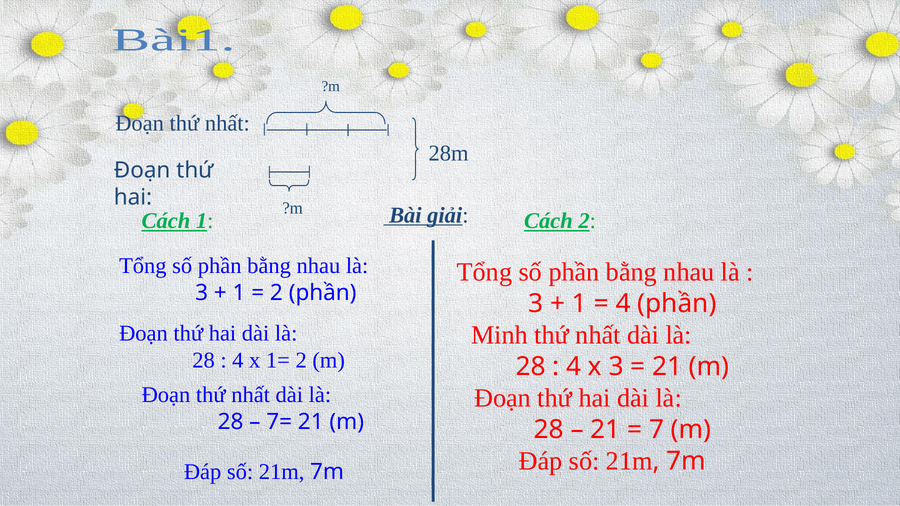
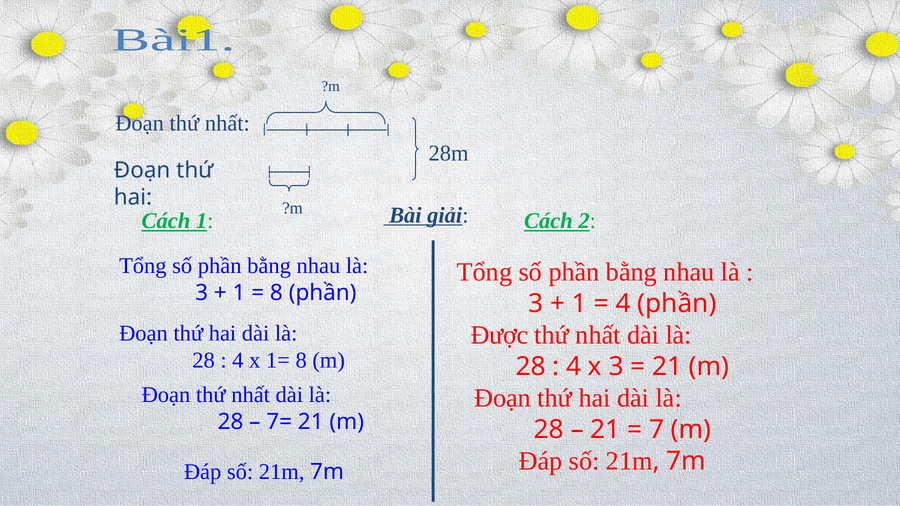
2 at (276, 293): 2 -> 8
Minh: Minh -> Được
1= 2: 2 -> 8
